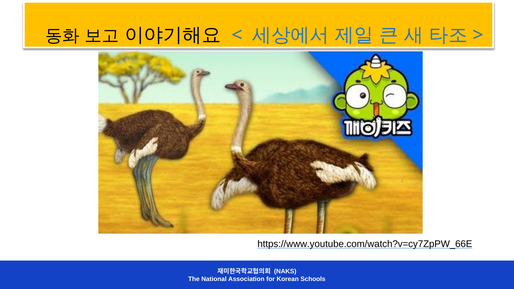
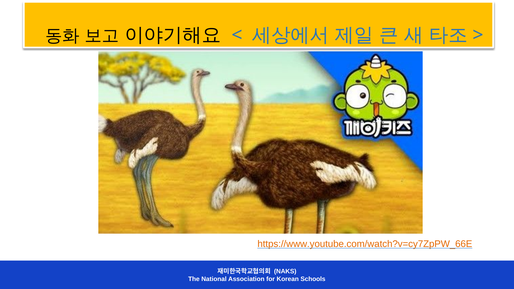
https://www.youtube.com/watch?v=cy7ZpPW_66E colour: black -> orange
